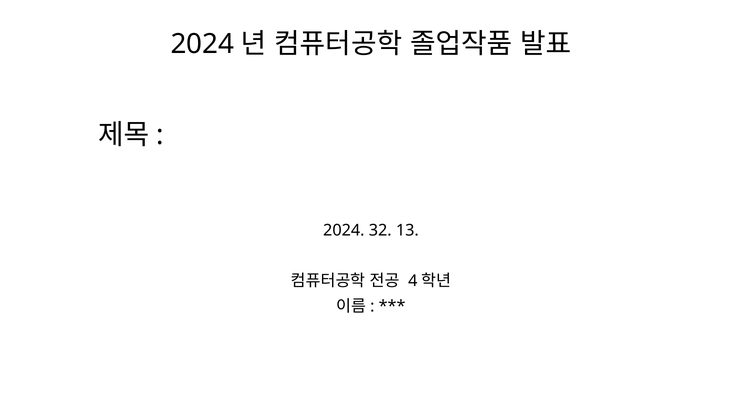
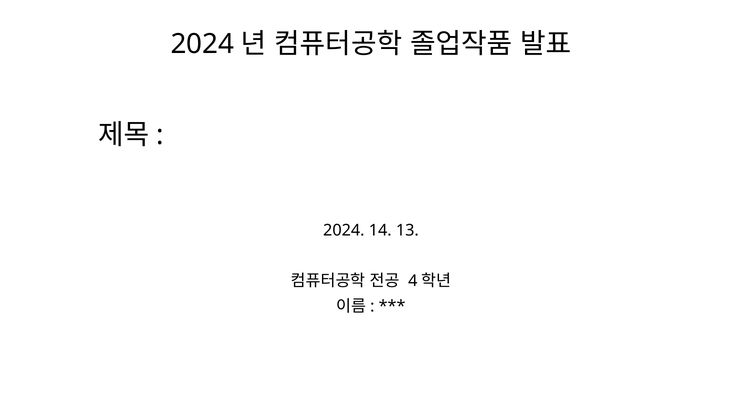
32: 32 -> 14
